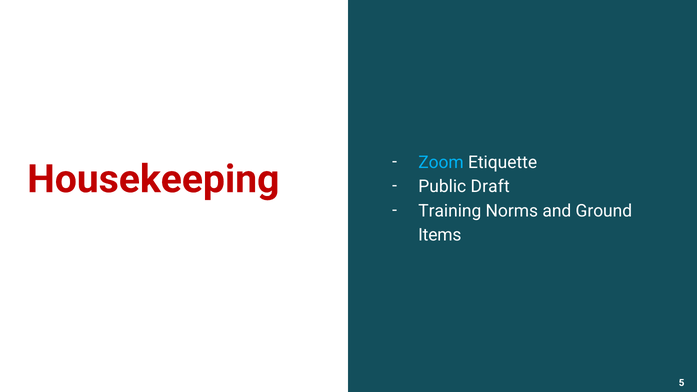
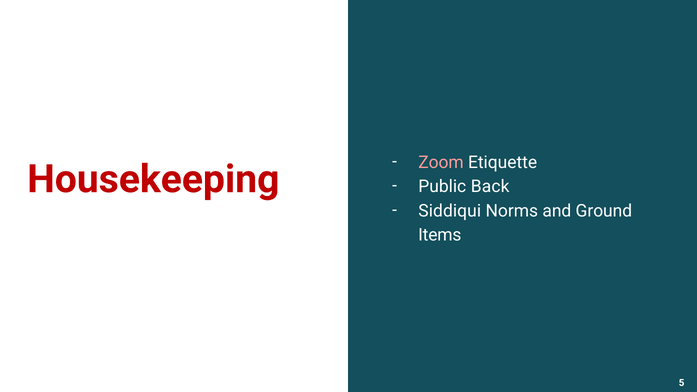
Zoom colour: light blue -> pink
Draft: Draft -> Back
Training: Training -> Siddiqui
